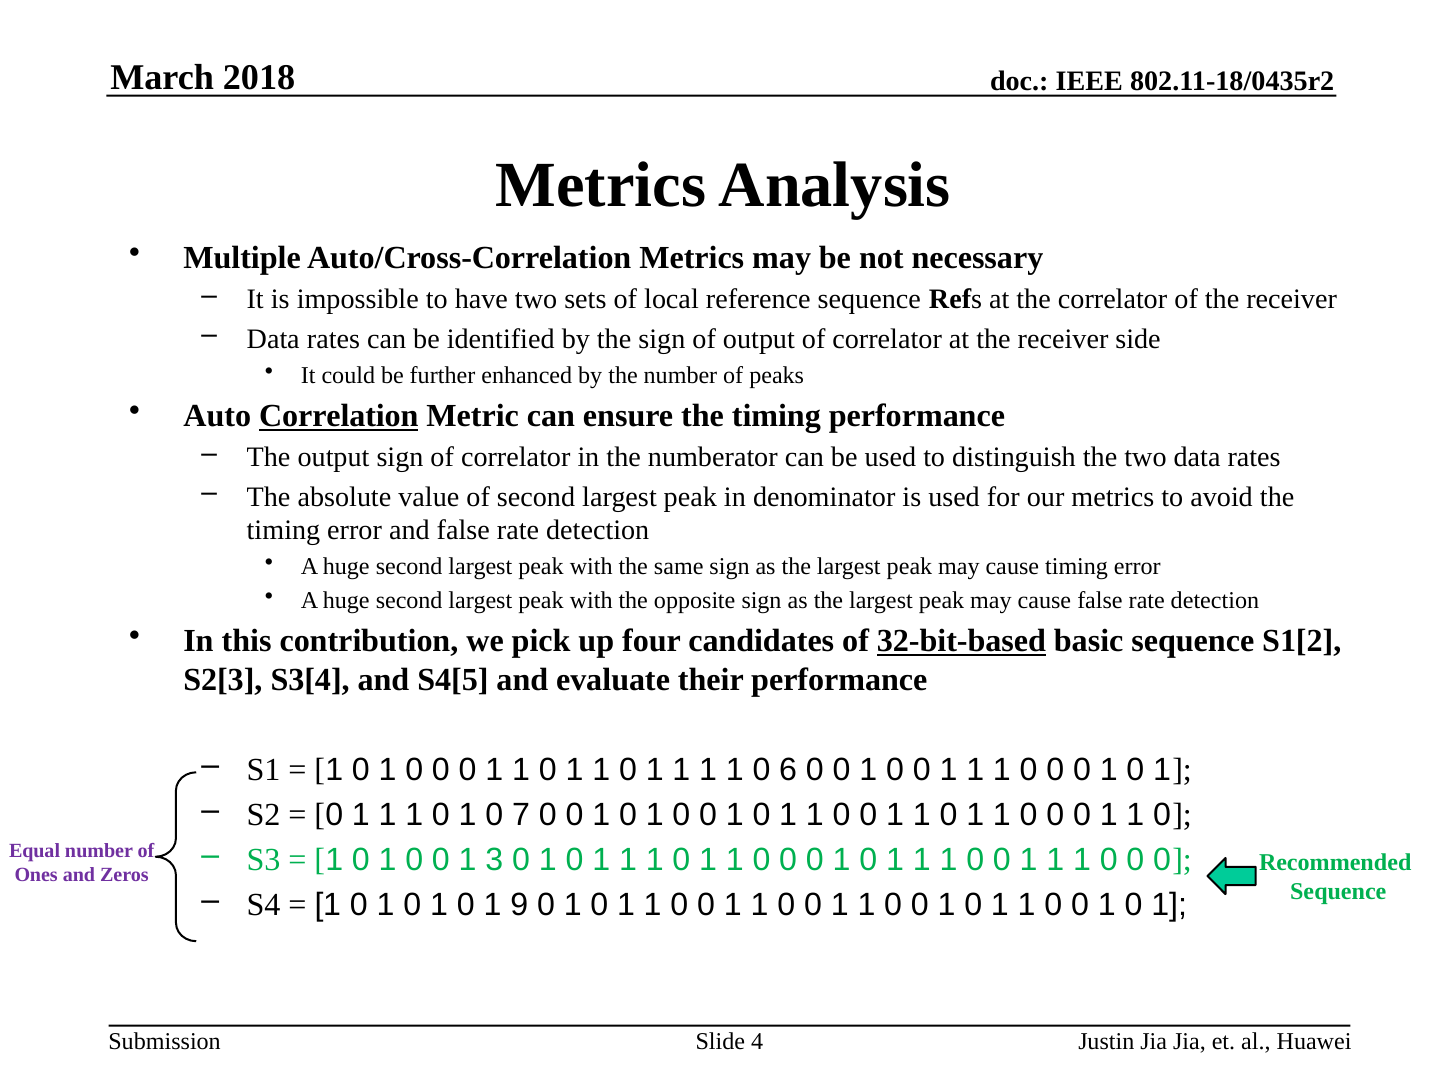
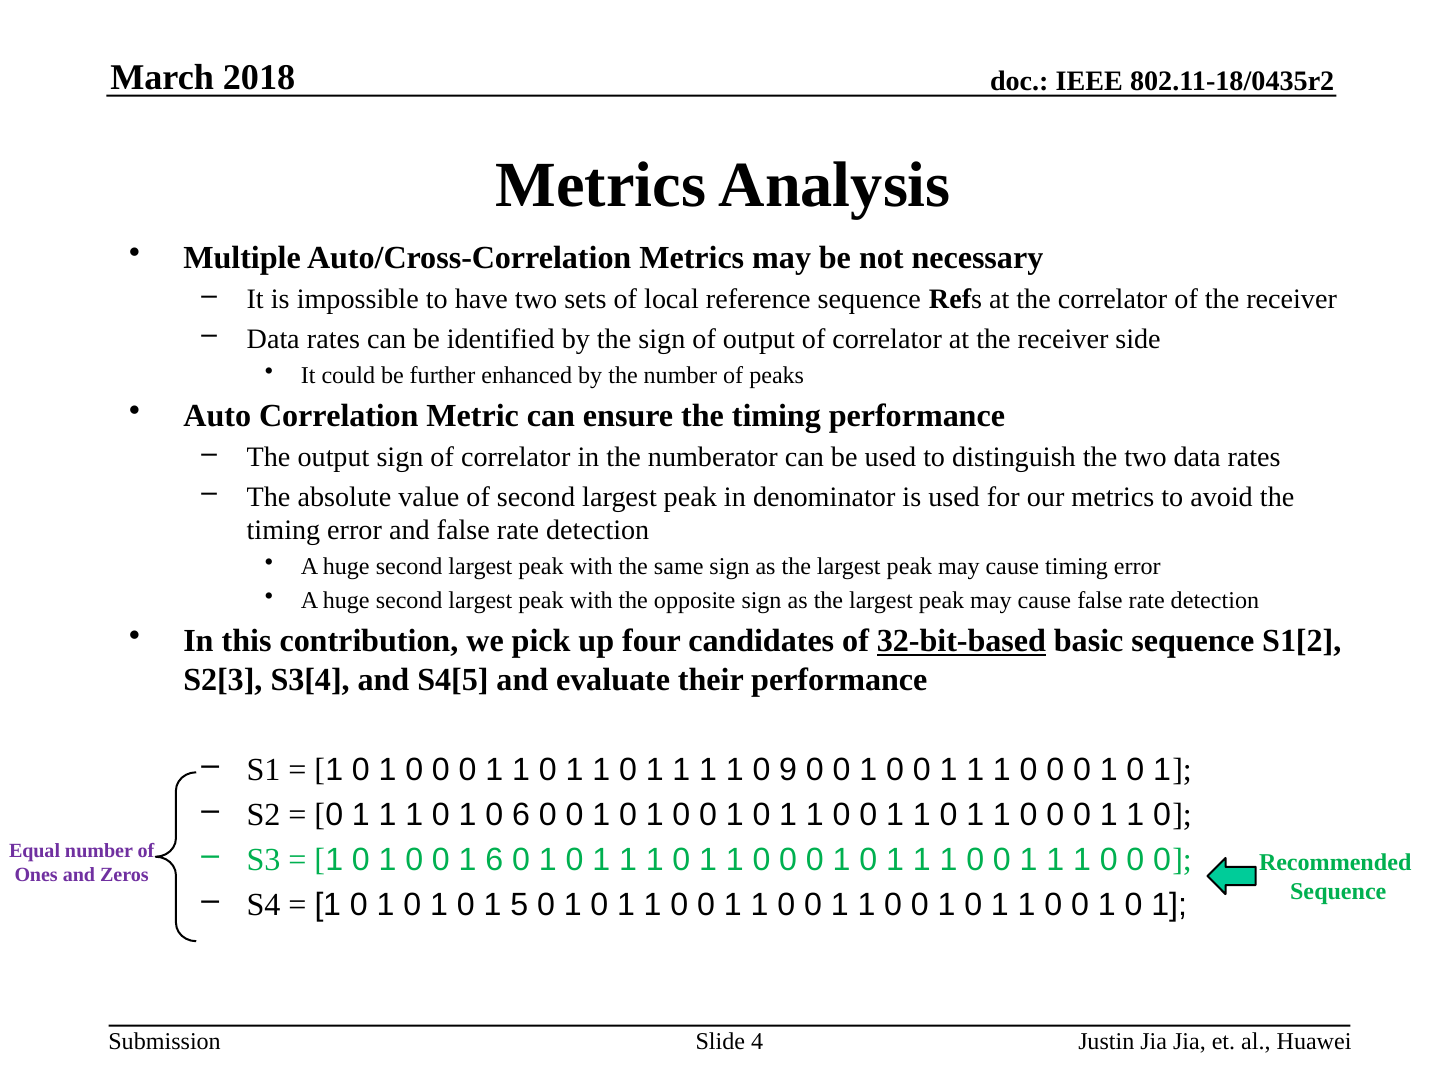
Correlation underline: present -> none
6: 6 -> 9
0 7: 7 -> 6
1 3: 3 -> 6
9: 9 -> 5
